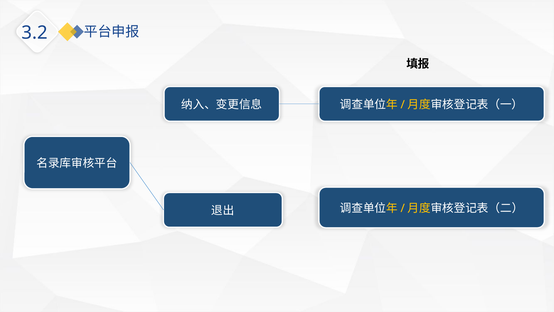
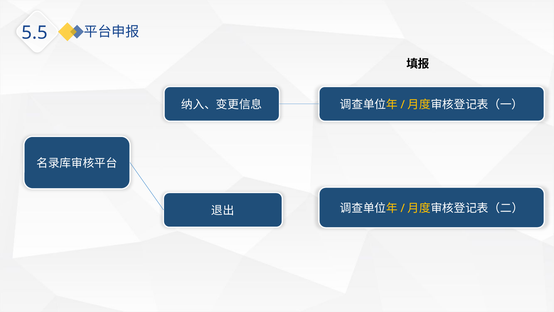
3.2: 3.2 -> 5.5
